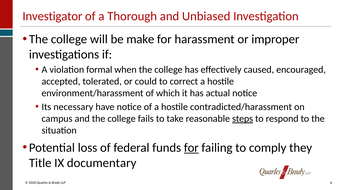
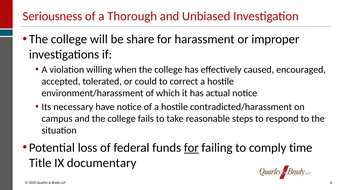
Investigator: Investigator -> Seriousness
make: make -> share
formal: formal -> willing
steps underline: present -> none
they: they -> time
